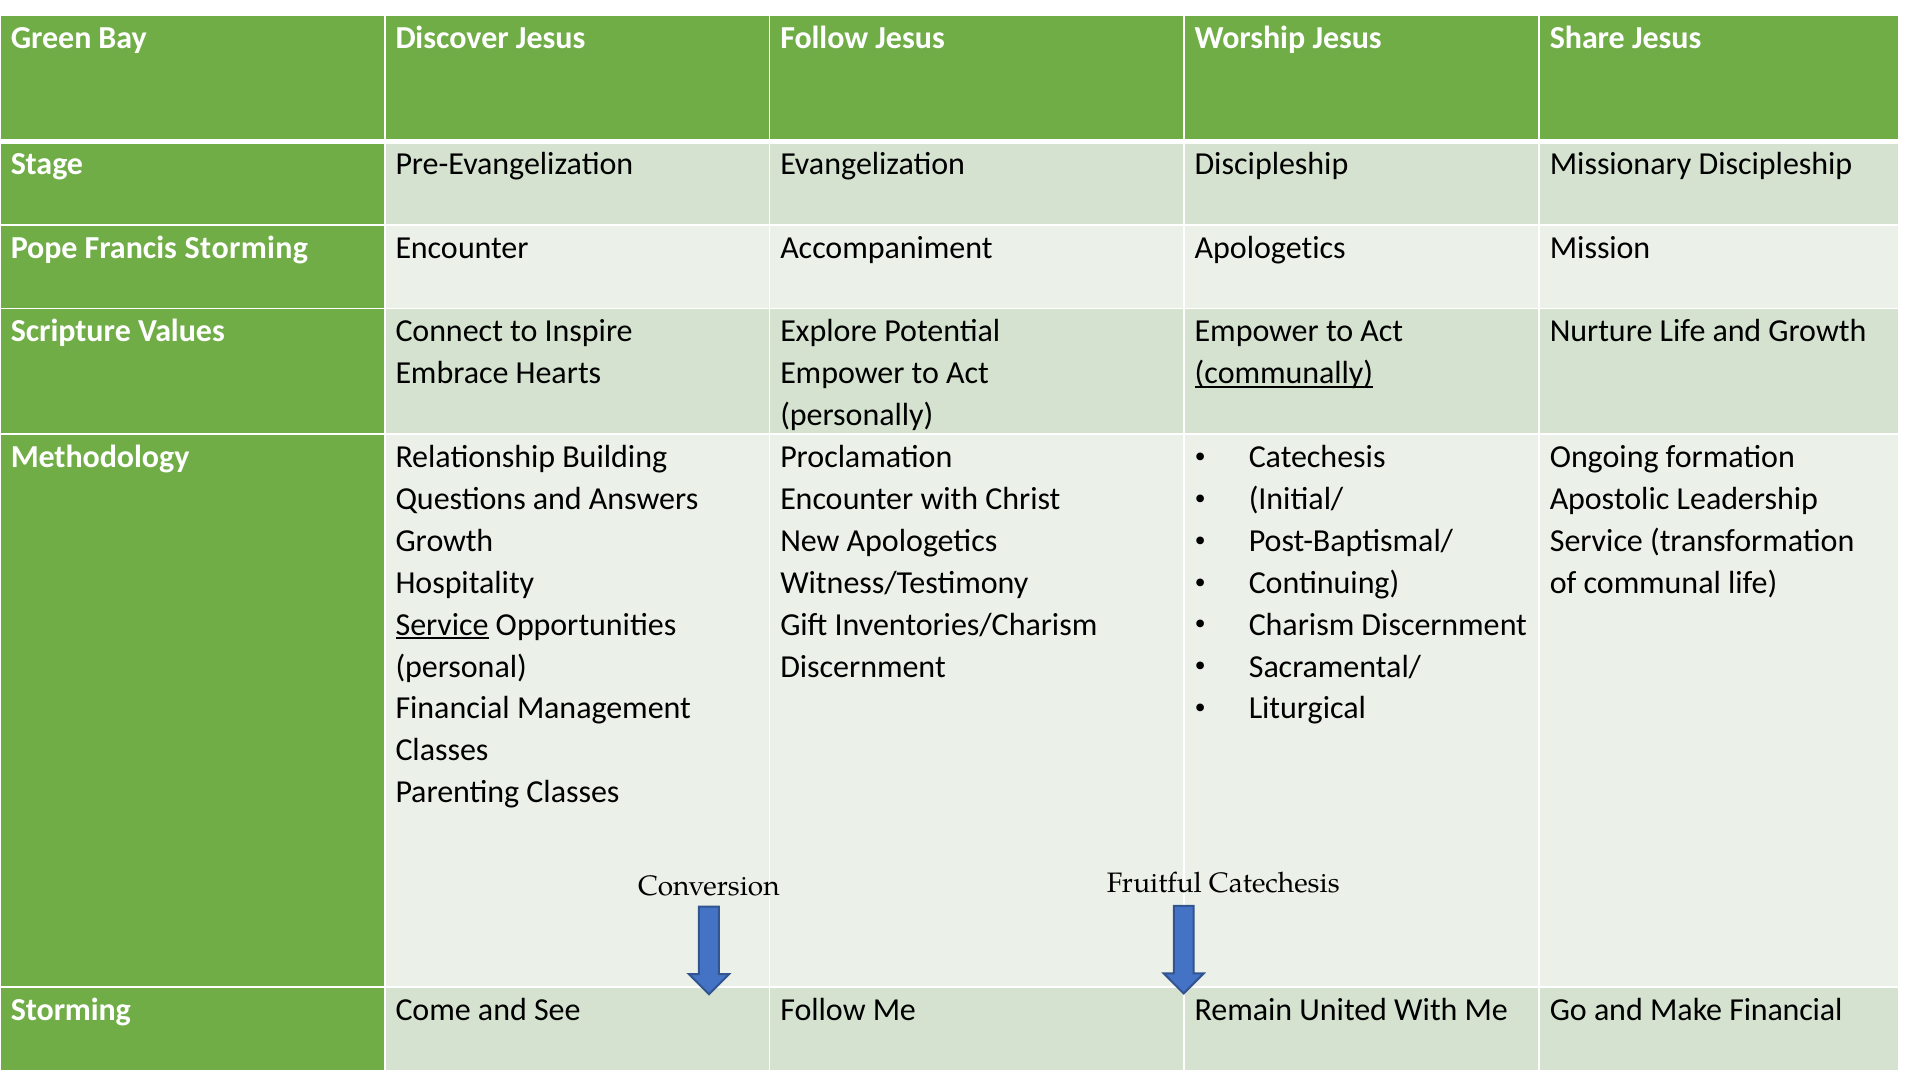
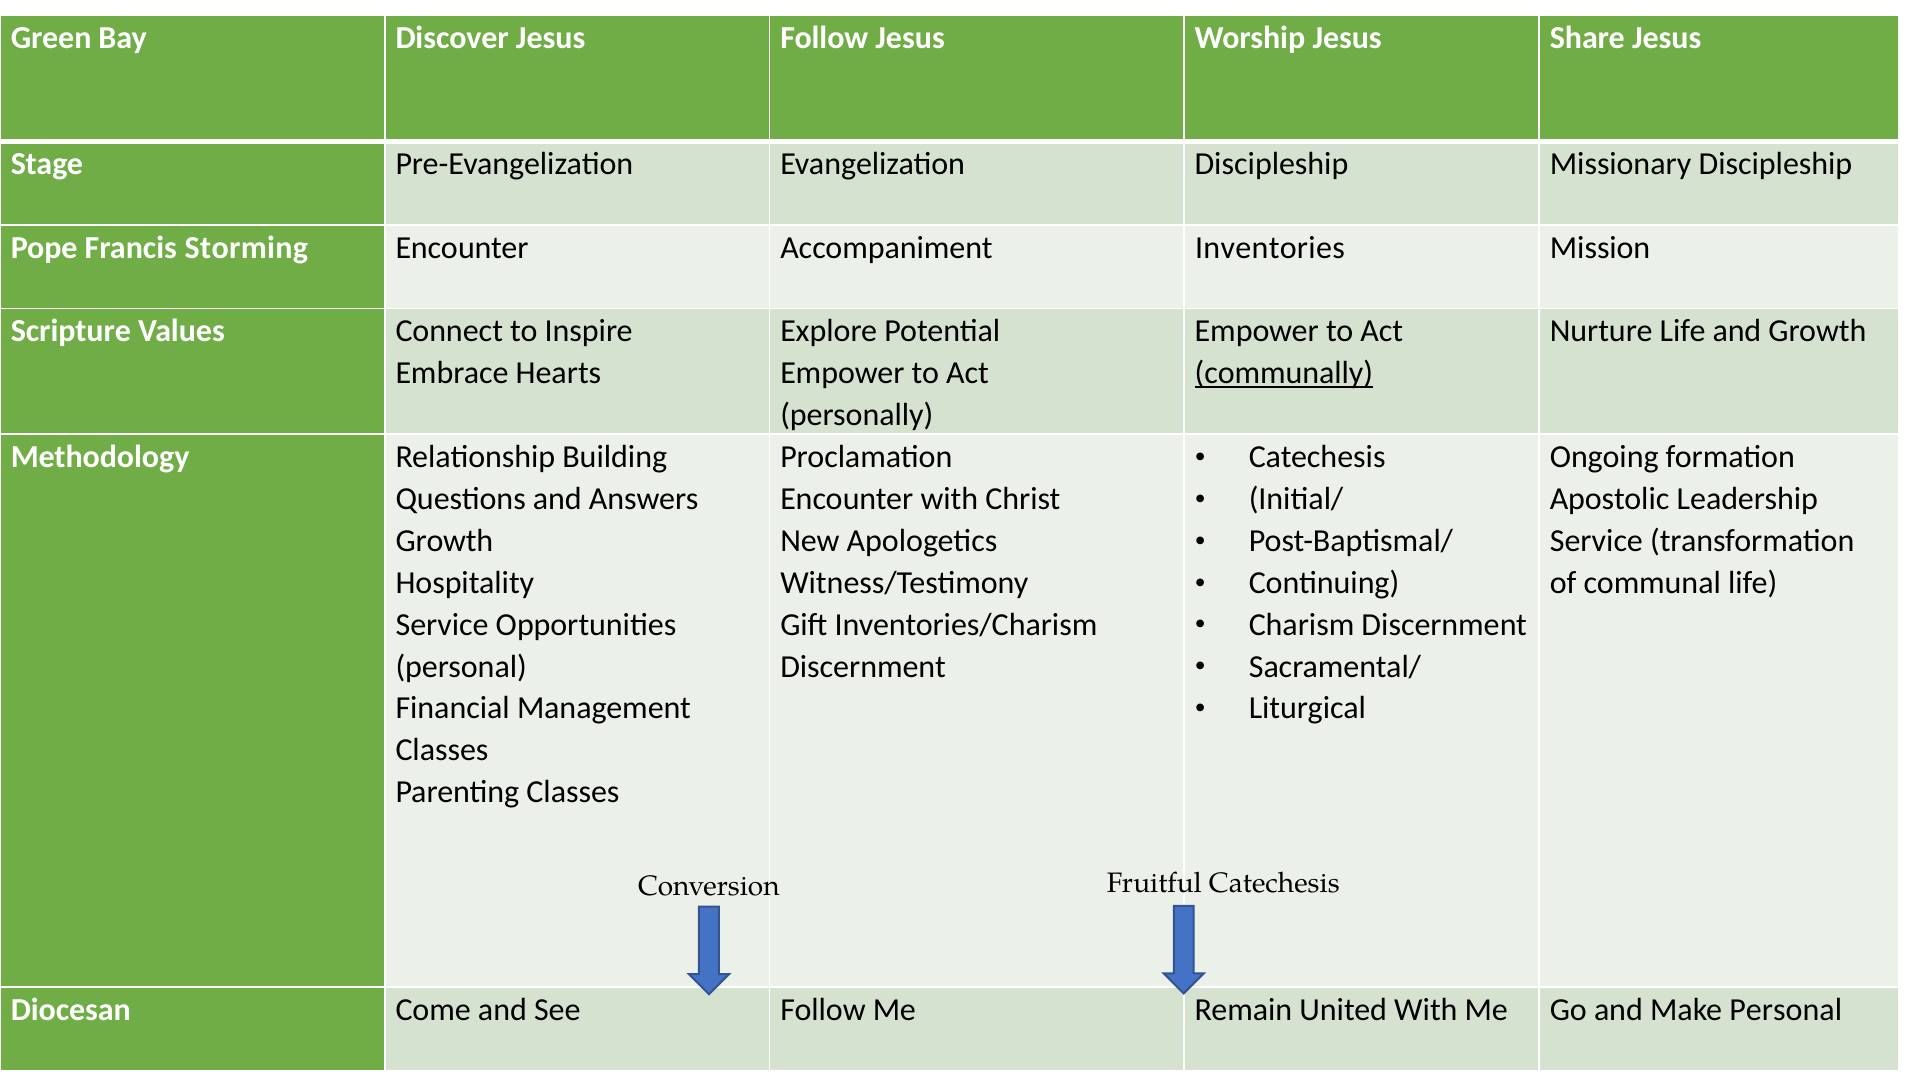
Accompaniment Apologetics: Apologetics -> Inventories
Service at (442, 625) underline: present -> none
Storming at (71, 1010): Storming -> Diocesan
Make Financial: Financial -> Personal
